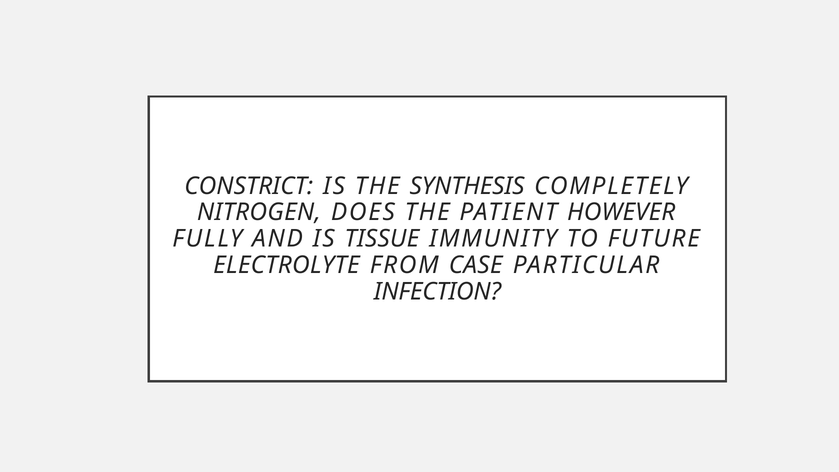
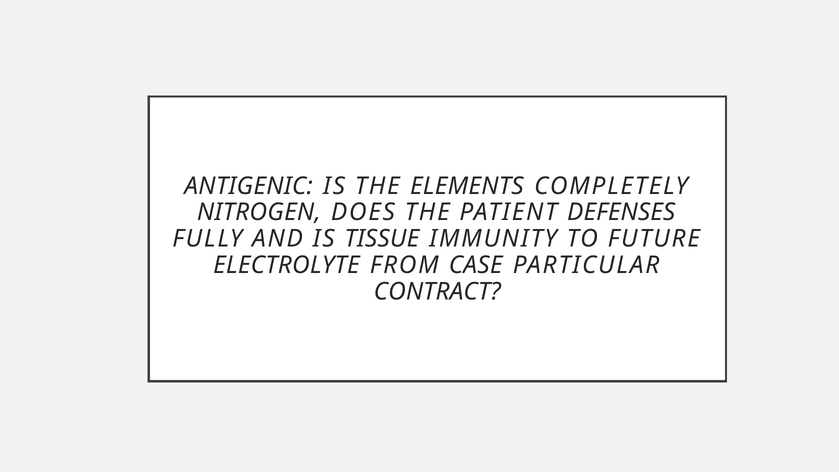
CONSTRICT: CONSTRICT -> ANTIGENIC
SYNTHESIS: SYNTHESIS -> ELEMENTS
HOWEVER: HOWEVER -> DEFENSES
INFECTION: INFECTION -> CONTRACT
